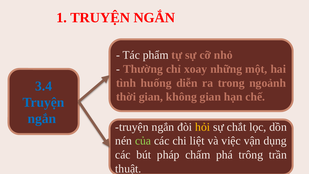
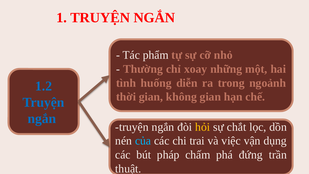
3.4: 3.4 -> 1.2
của colour: light green -> light blue
liệt: liệt -> trai
trông: trông -> đứng
